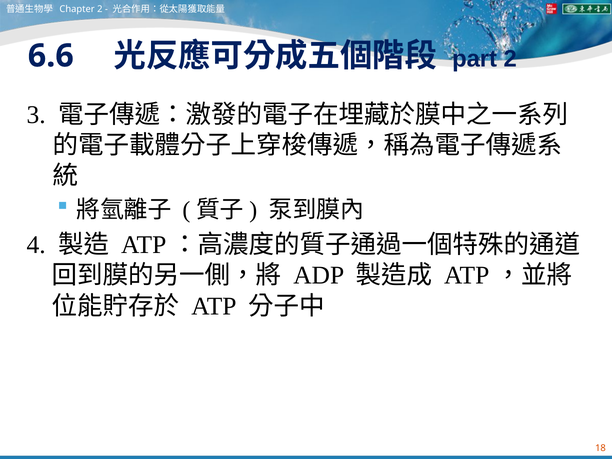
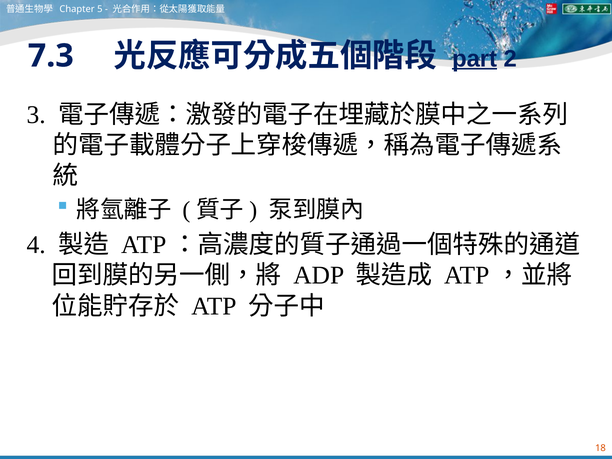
Chapter 2: 2 -> 5
6.6: 6.6 -> 7.3
part underline: none -> present
